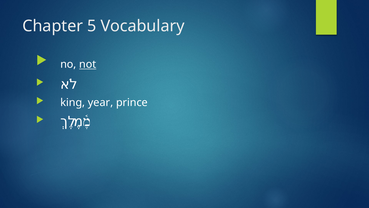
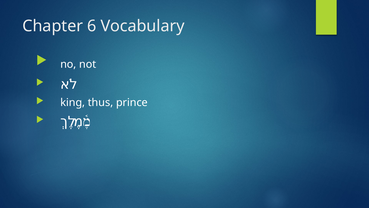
5: 5 -> 6
not underline: present -> none
year: year -> thus
